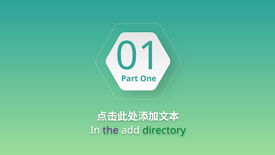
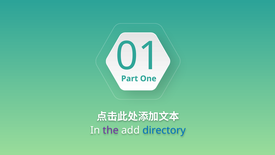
directory colour: green -> blue
